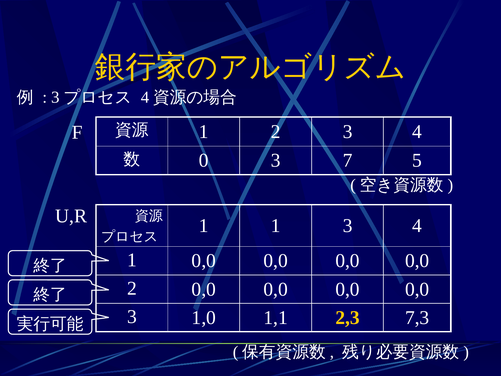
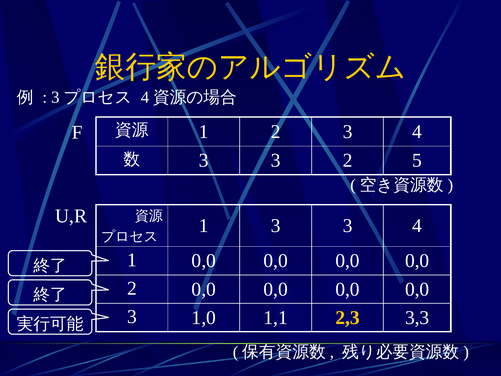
0 at (204, 160): 0 -> 3
3 7: 7 -> 2
1 1: 1 -> 3
7,3: 7,3 -> 3,3
